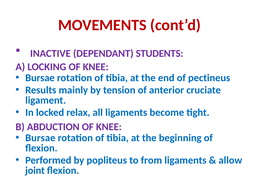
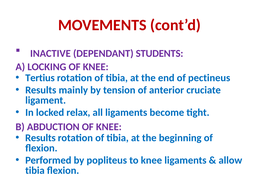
Bursae at (40, 78): Bursae -> Tertius
Bursae at (40, 138): Bursae -> Results
to from: from -> knee
joint at (35, 171): joint -> tibia
